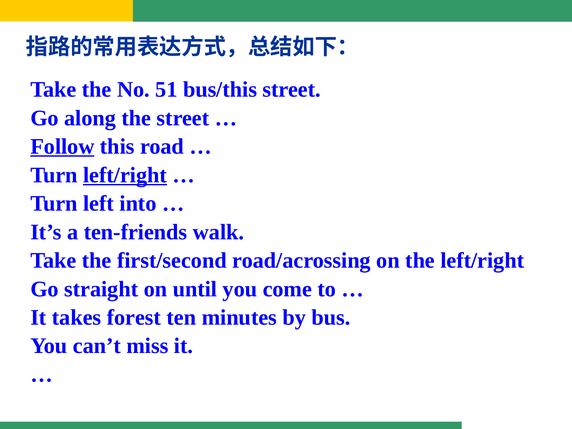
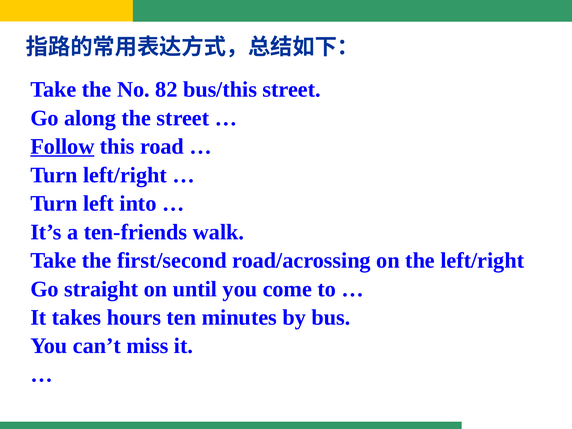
51: 51 -> 82
left/right at (125, 175) underline: present -> none
forest: forest -> hours
